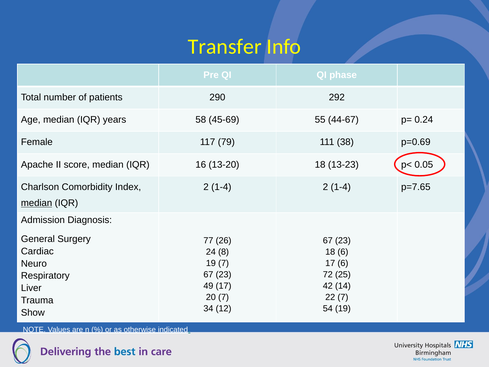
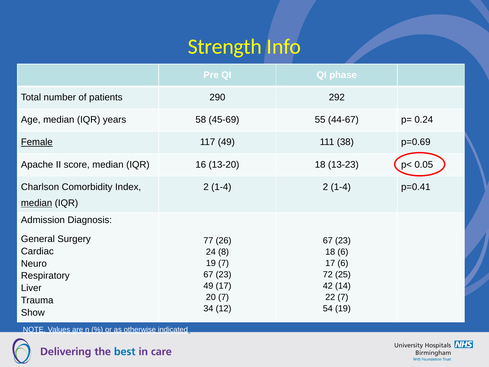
Transfer: Transfer -> Strength
Female underline: none -> present
117 79: 79 -> 49
p=7.65: p=7.65 -> p=0.41
